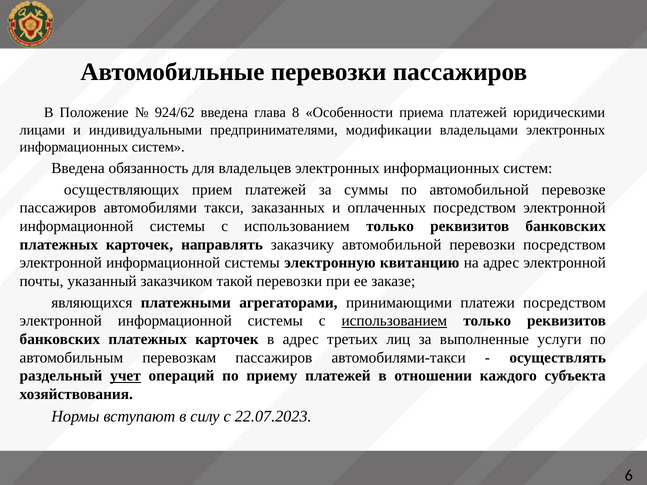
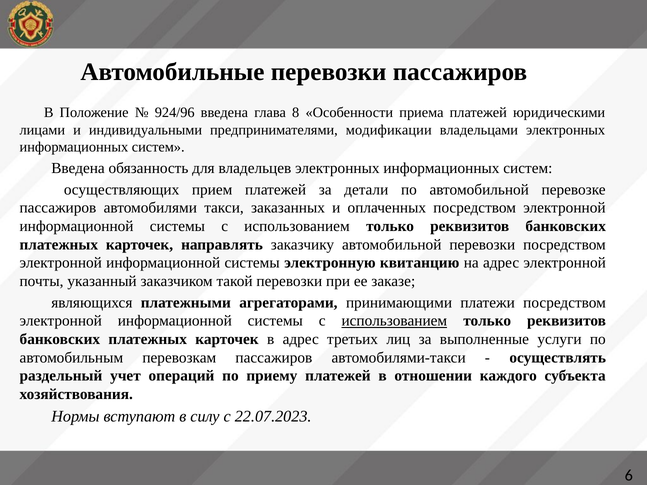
924/62: 924/62 -> 924/96
суммы: суммы -> детали
учет underline: present -> none
